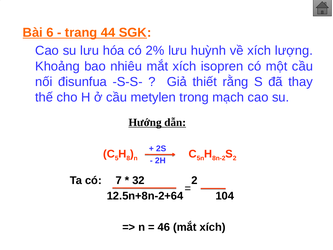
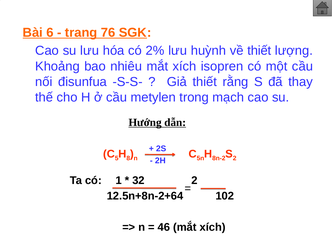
44: 44 -> 76
về xích: xích -> thiết
7: 7 -> 1
104: 104 -> 102
